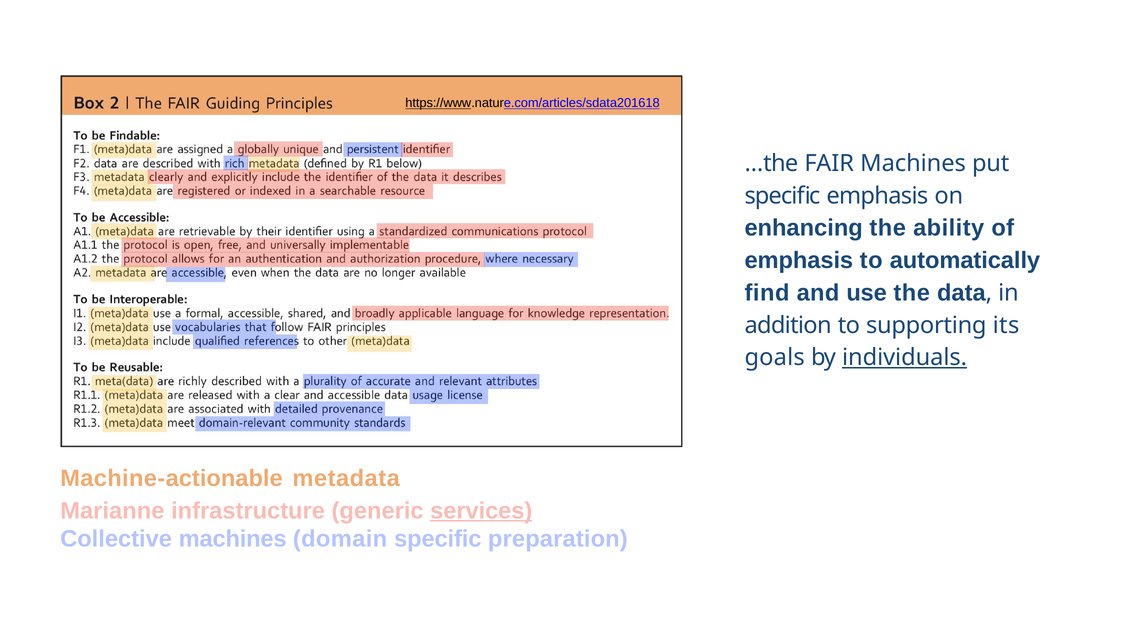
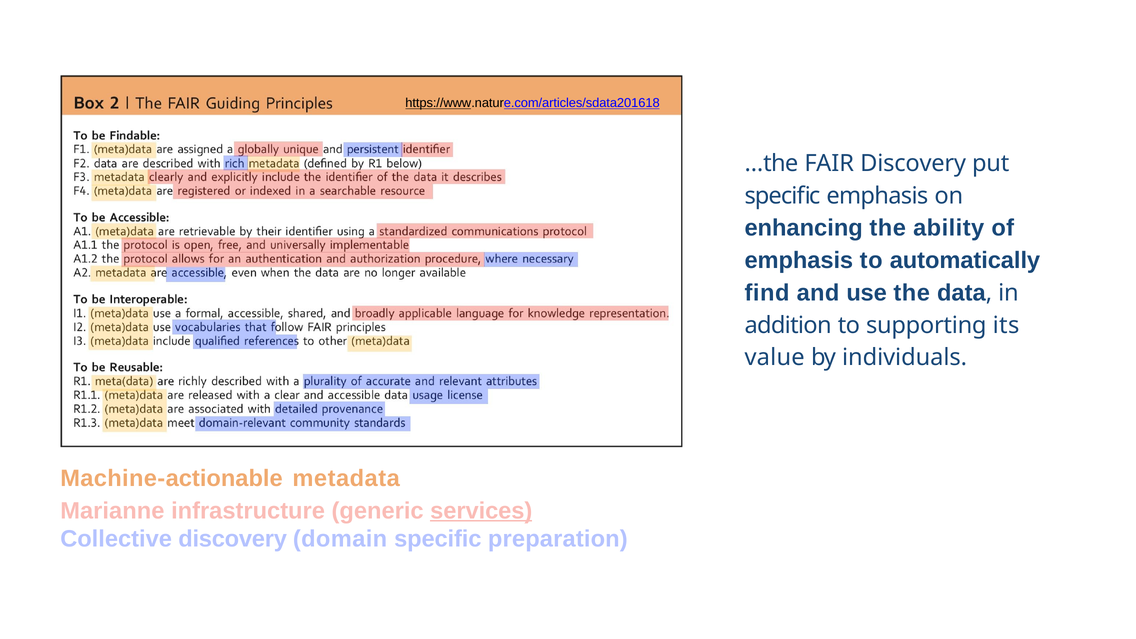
FAIR Machines: Machines -> Discovery
goals: goals -> value
individuals underline: present -> none
Collective machines: machines -> discovery
